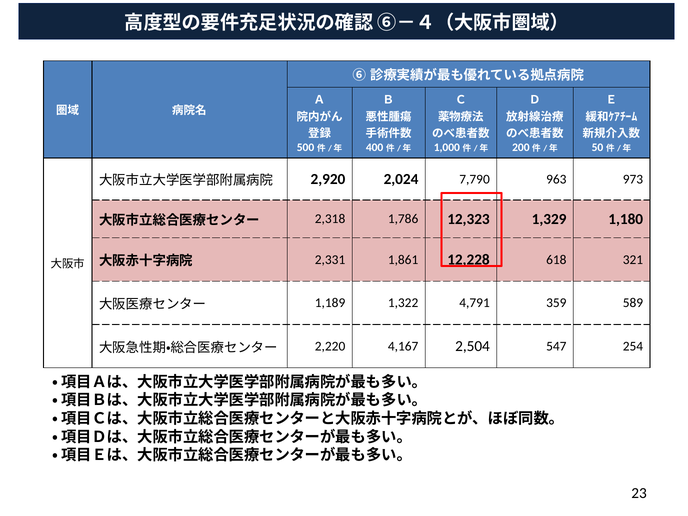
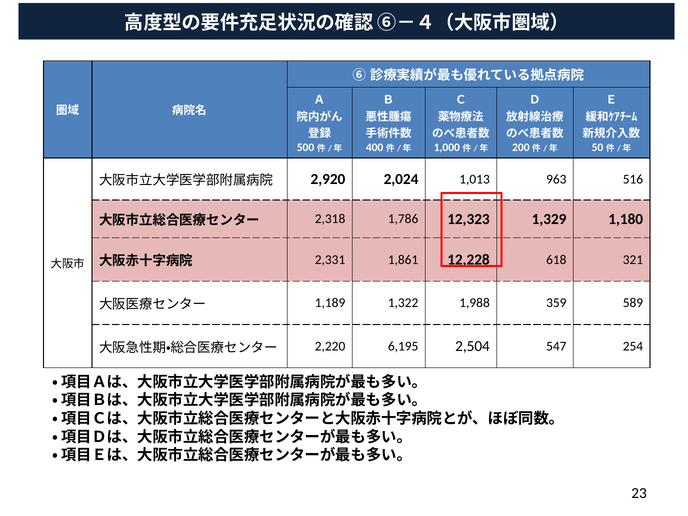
7,790: 7,790 -> 1,013
973: 973 -> 516
4,791: 4,791 -> 1,988
4,167: 4,167 -> 6,195
